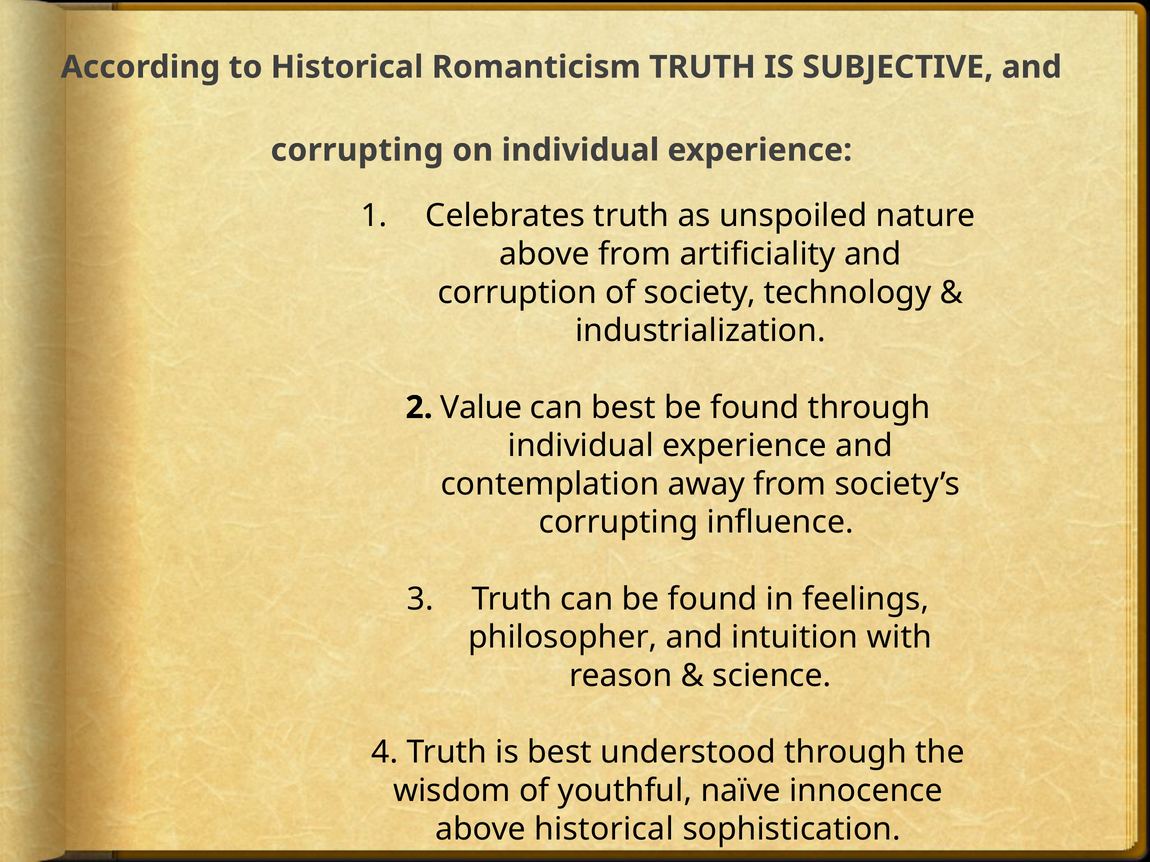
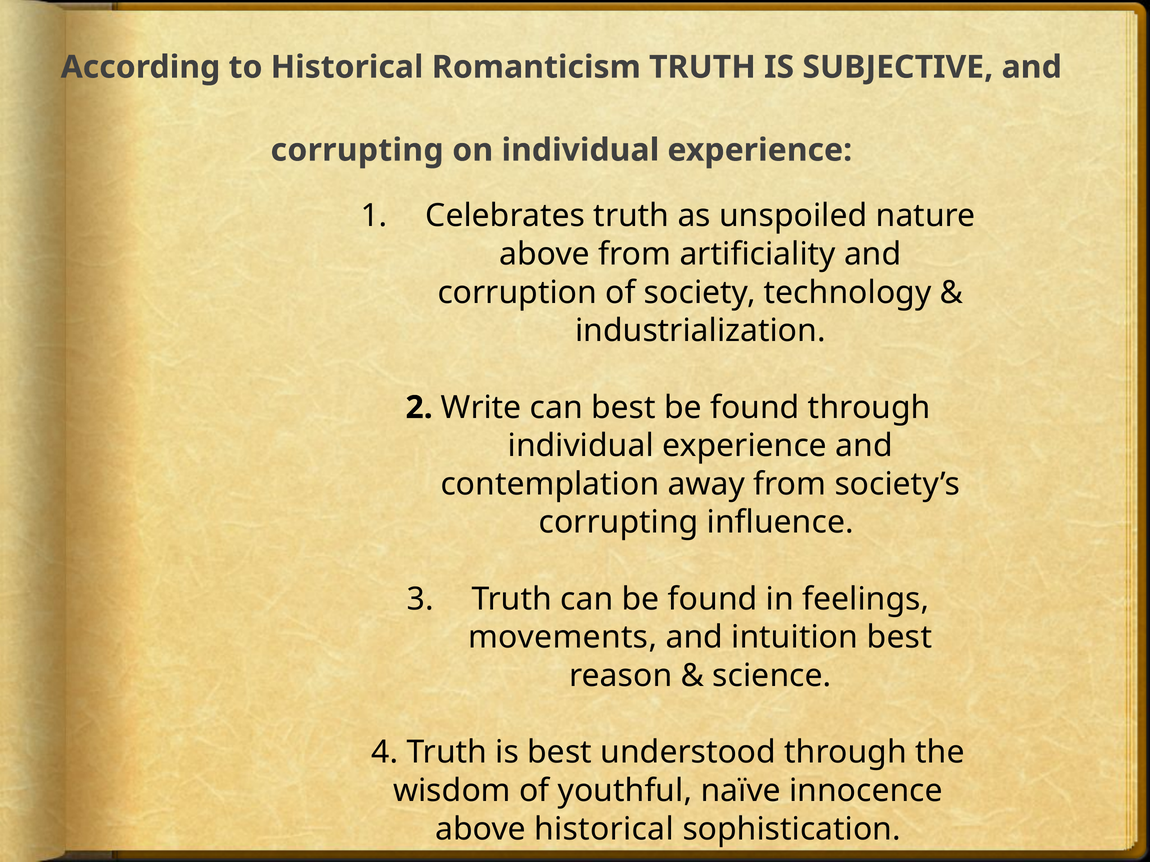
Value: Value -> Write
philosopher: philosopher -> movements
intuition with: with -> best
